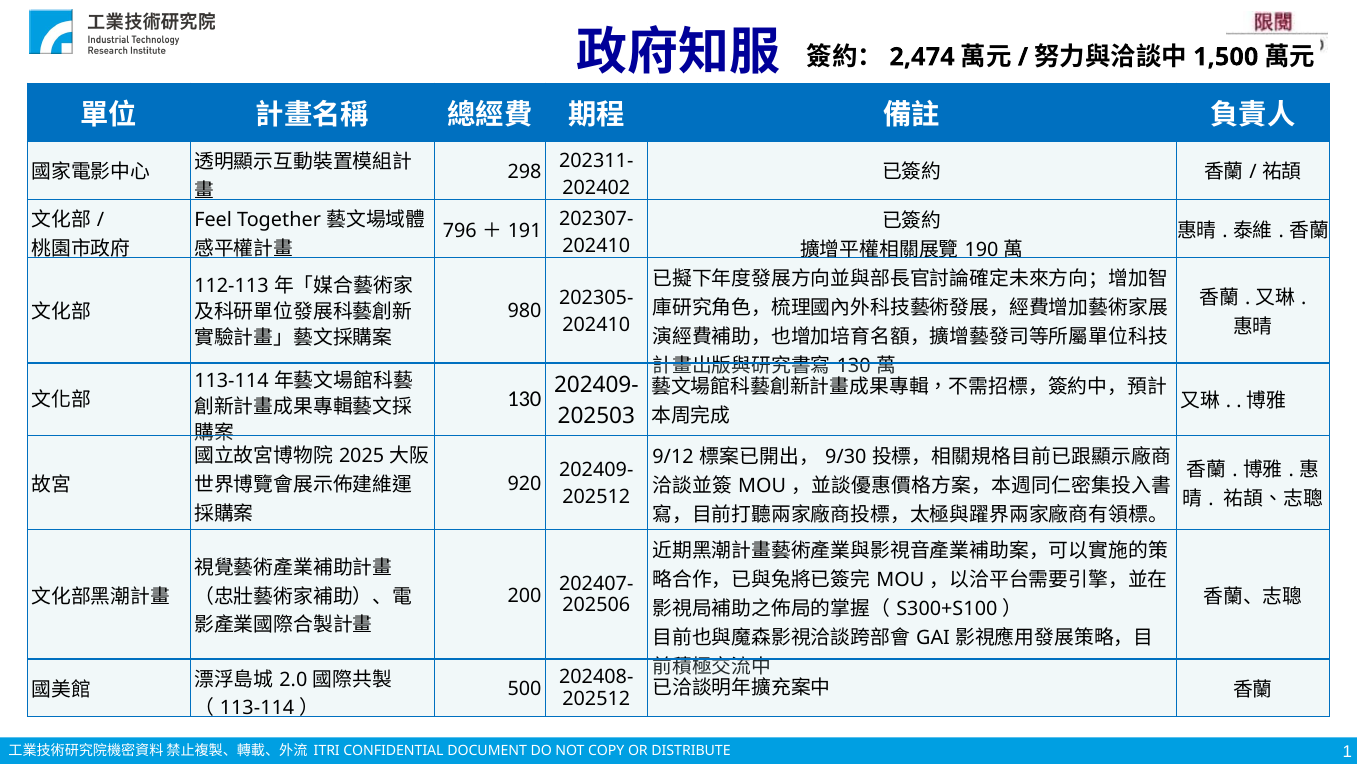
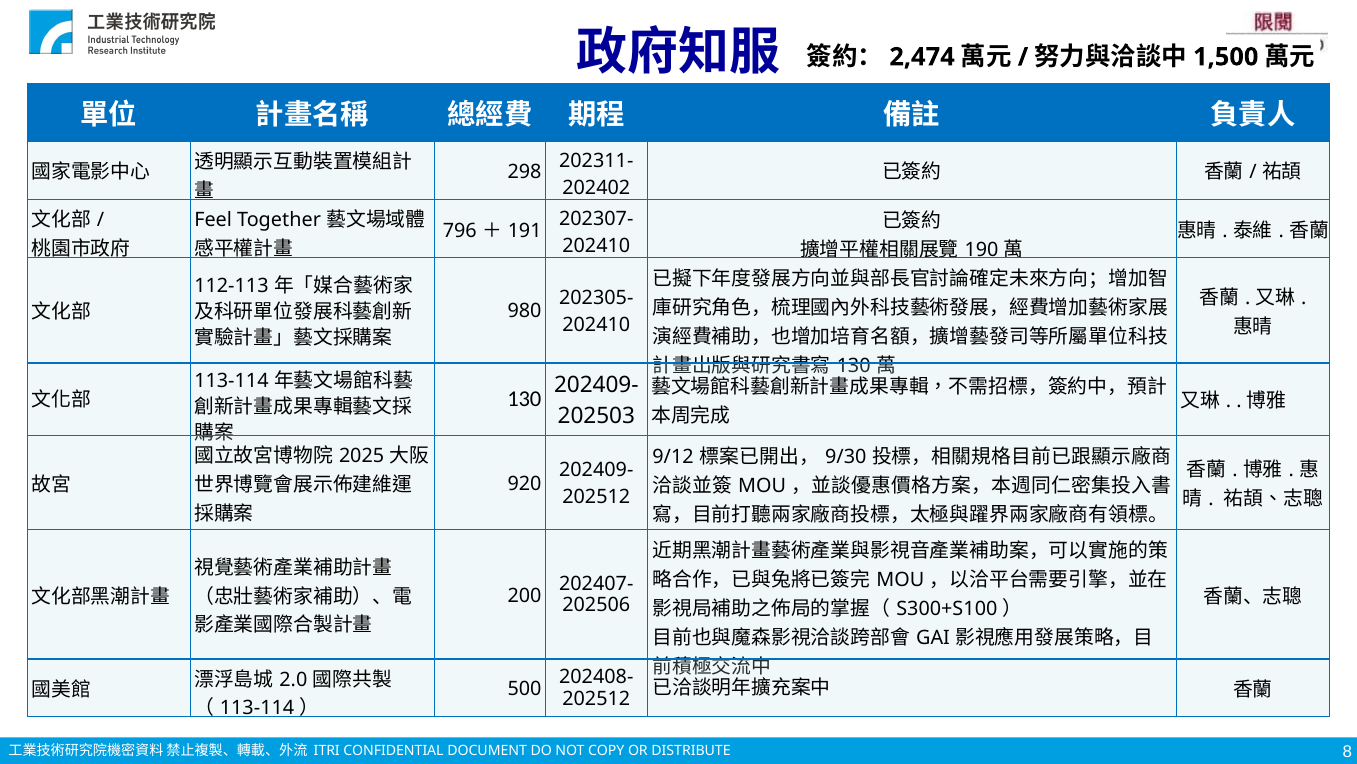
1: 1 -> 8
